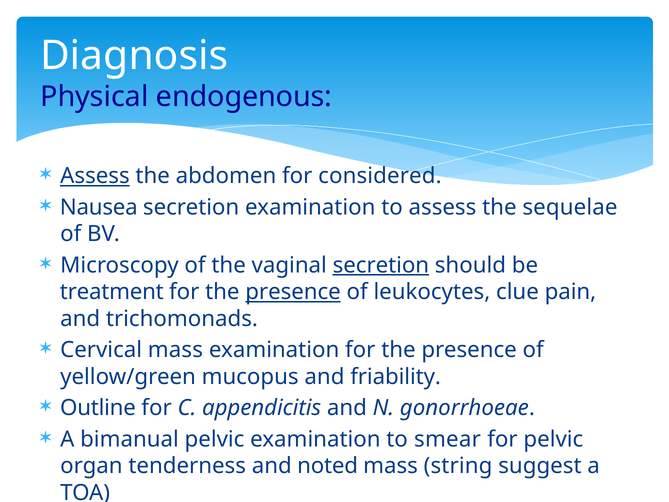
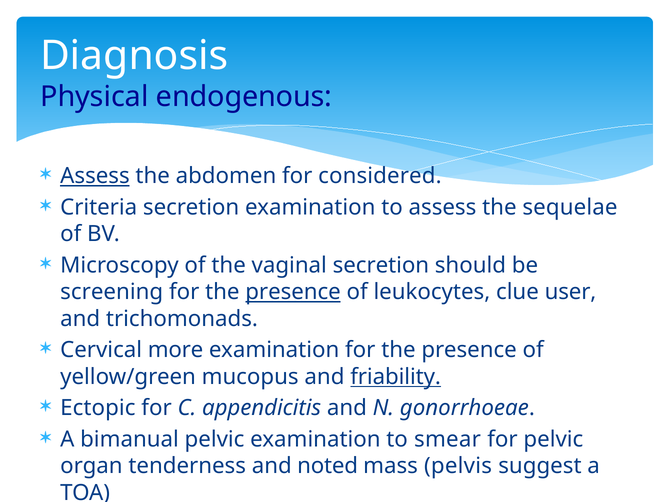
Nausea: Nausea -> Criteria
secretion at (381, 265) underline: present -> none
treatment: treatment -> screening
pain: pain -> user
Cervical mass: mass -> more
friability underline: none -> present
Outline: Outline -> Ectopic
string: string -> pelvis
